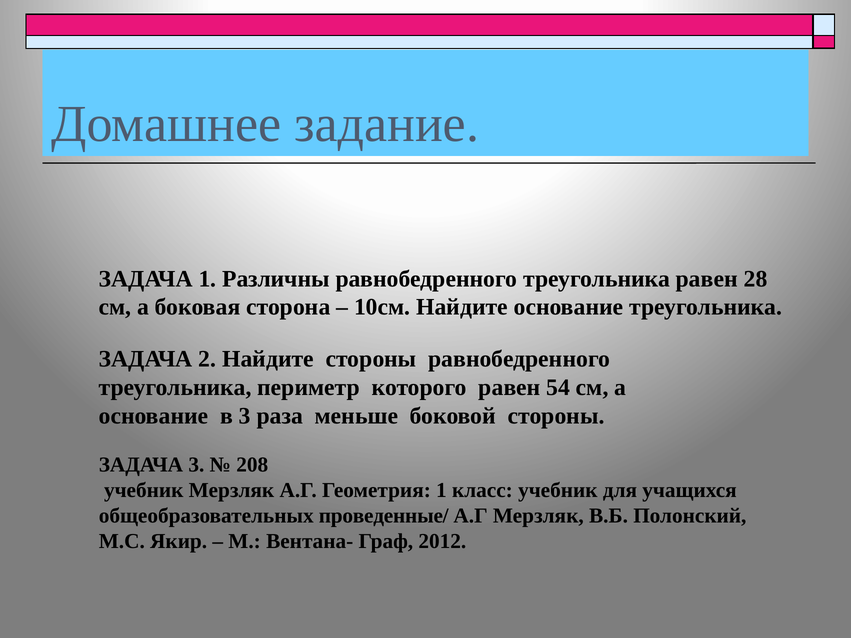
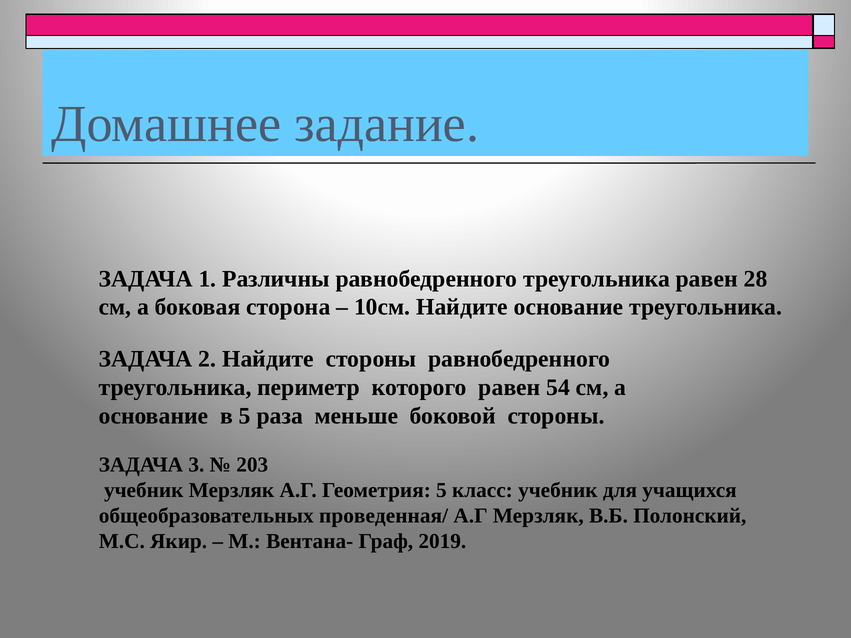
в 3: 3 -> 5
208: 208 -> 203
Геометрия 1: 1 -> 5
проведенные/: проведенные/ -> проведенная/
2012: 2012 -> 2019
